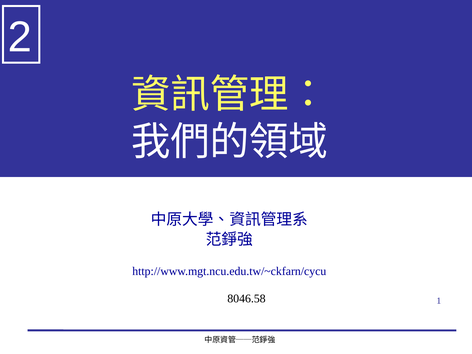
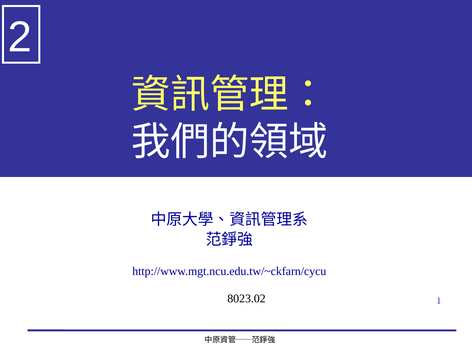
8046.58: 8046.58 -> 8023.02
